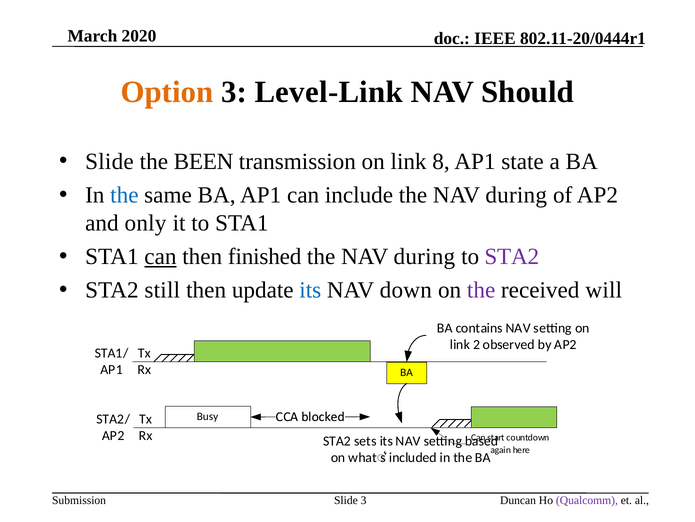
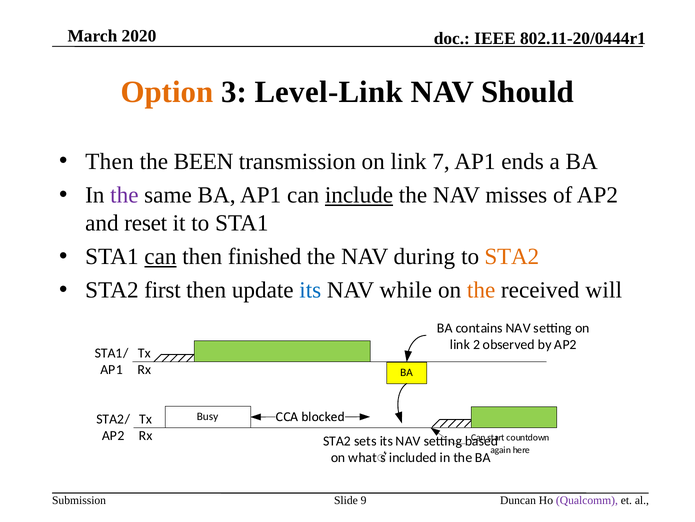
Slide at (109, 161): Slide -> Then
8: 8 -> 7
state: state -> ends
the at (124, 195) colour: blue -> purple
include underline: none -> present
during at (516, 195): during -> misses
only: only -> reset
STA2 at (512, 256) colour: purple -> orange
still: still -> first
down: down -> while
the at (481, 290) colour: purple -> orange
Slide 3: 3 -> 9
